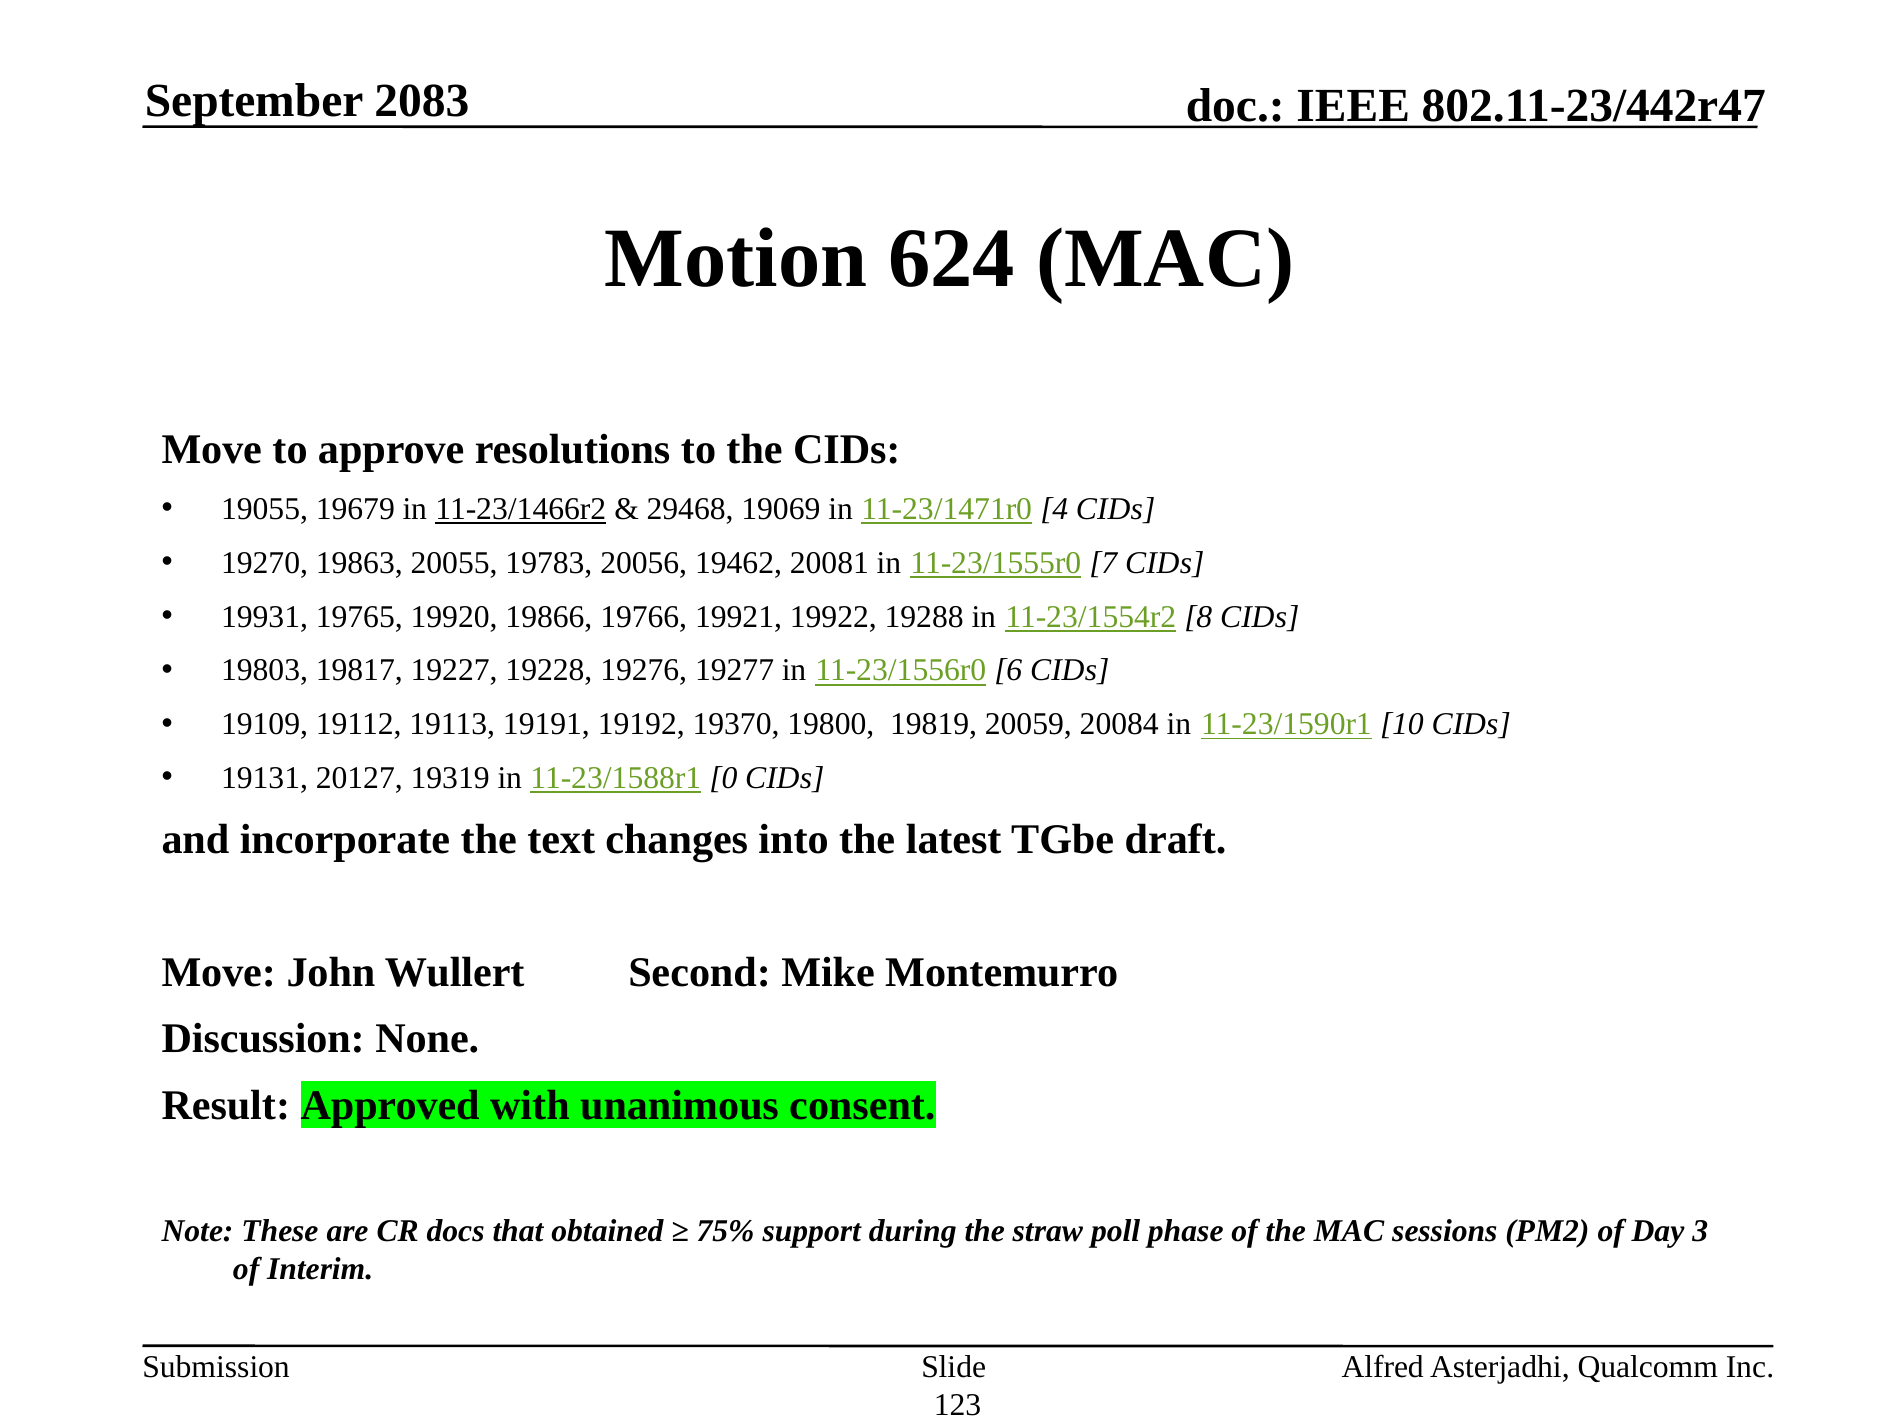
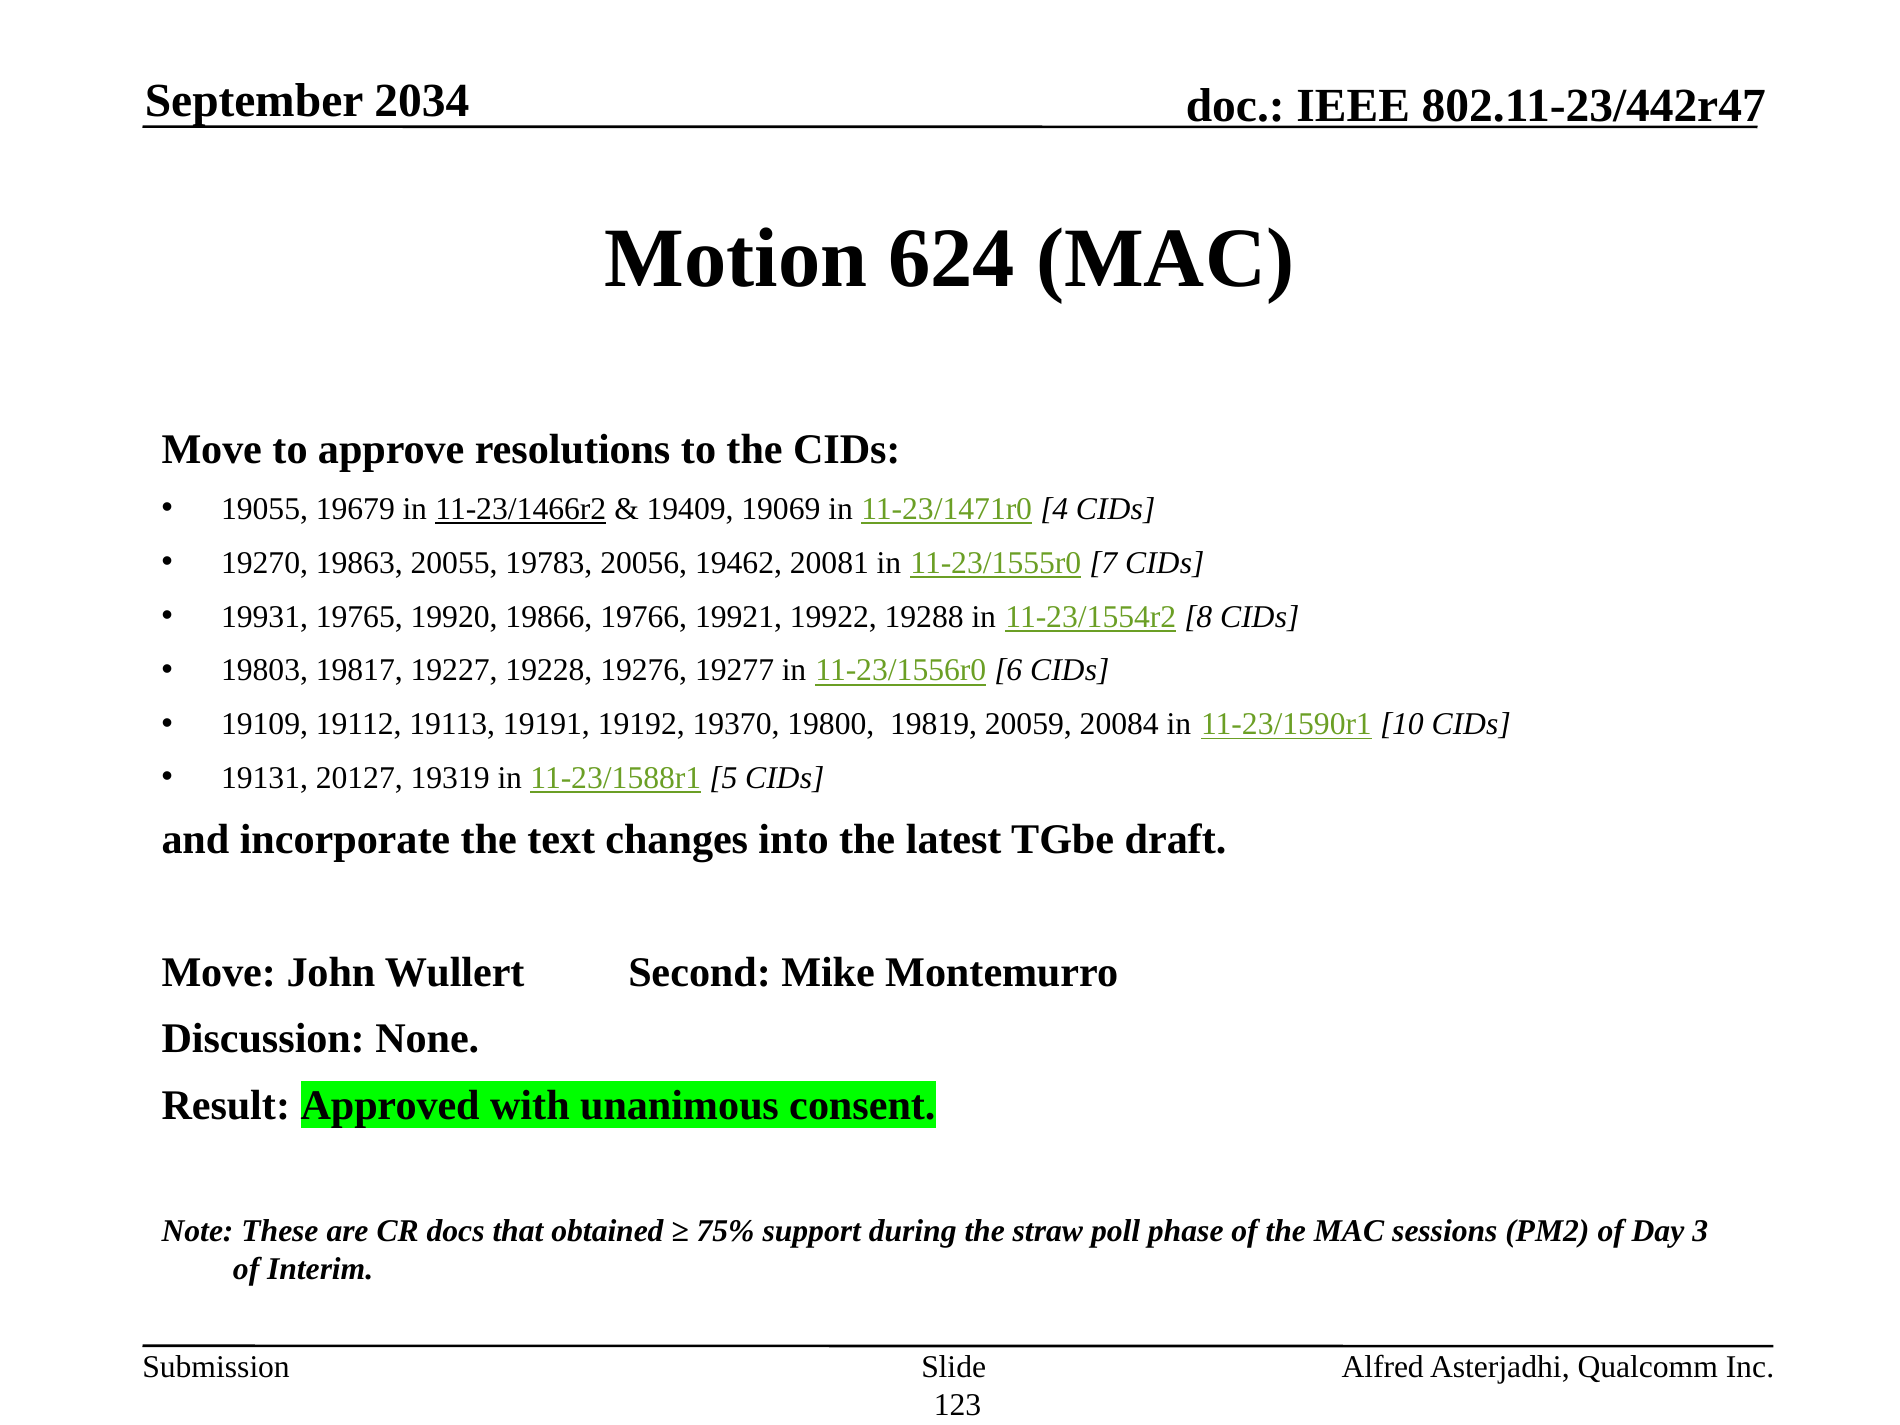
2083: 2083 -> 2034
29468: 29468 -> 19409
0: 0 -> 5
